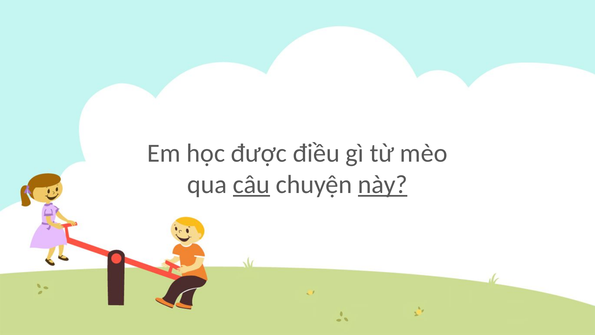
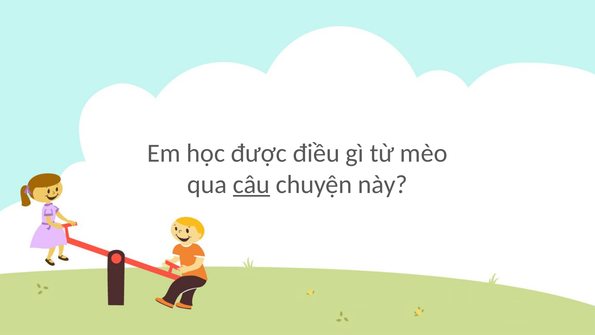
này underline: present -> none
